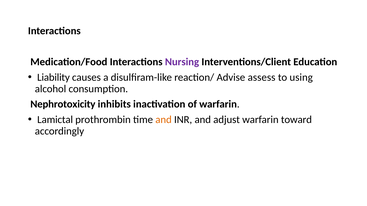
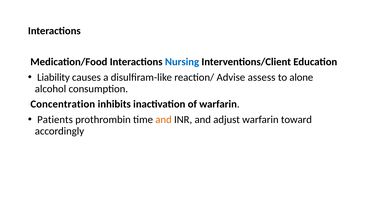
Nursing colour: purple -> blue
using: using -> alone
Nephrotoxicity: Nephrotoxicity -> Concentration
Lamictal: Lamictal -> Patients
